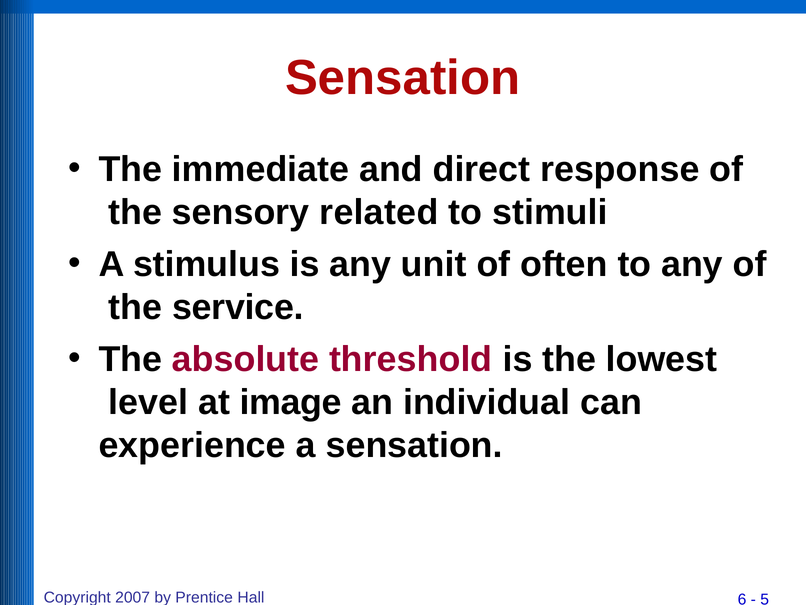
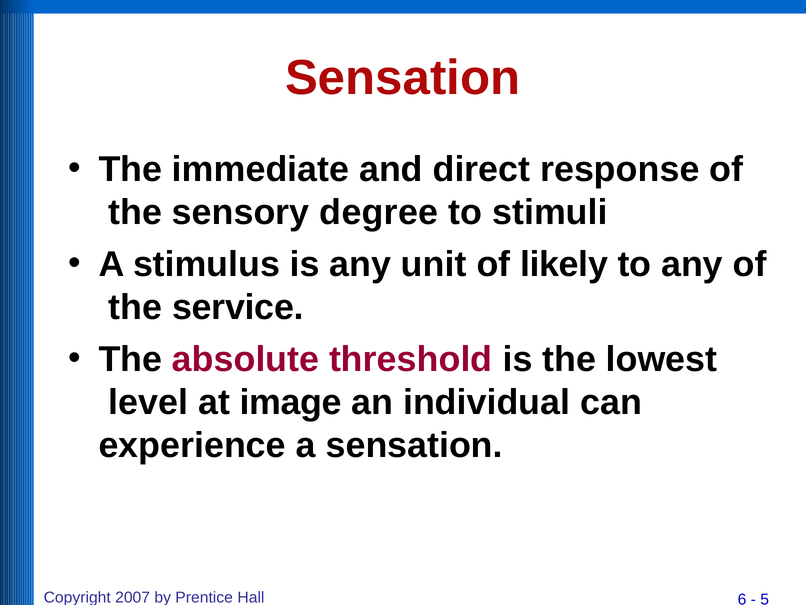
related: related -> degree
often: often -> likely
